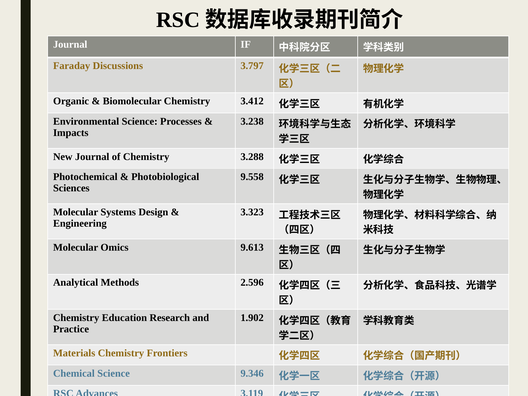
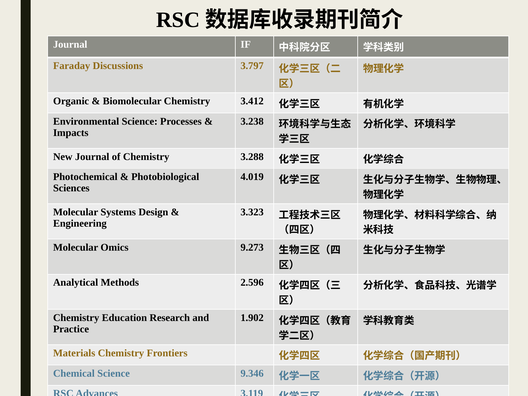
9.558: 9.558 -> 4.019
9.613: 9.613 -> 9.273
